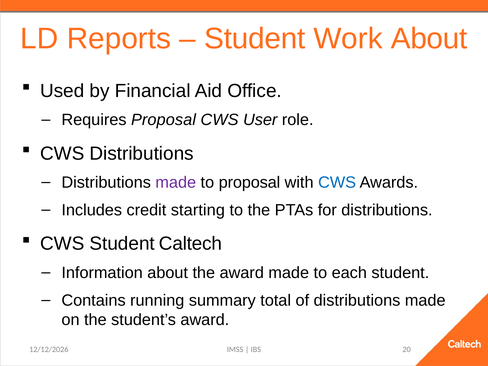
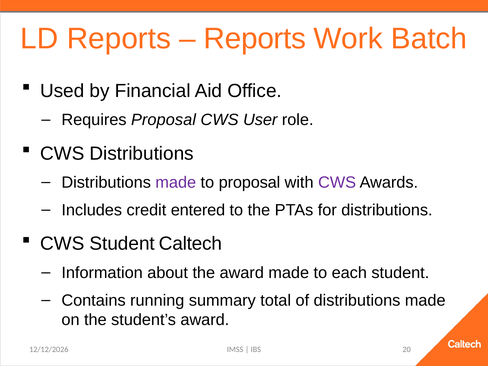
Student at (255, 39): Student -> Reports
Work About: About -> Batch
CWS at (337, 183) colour: blue -> purple
starting: starting -> entered
